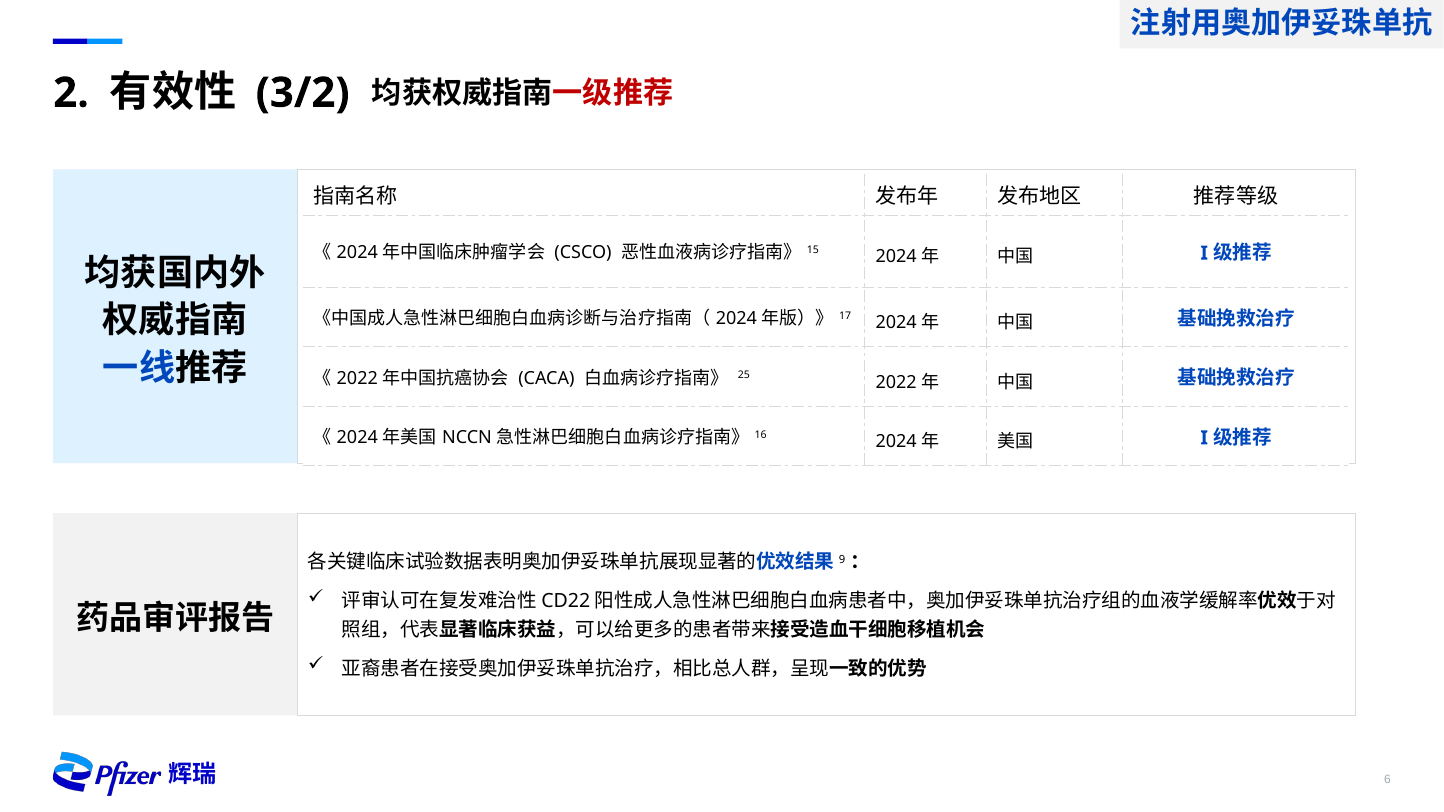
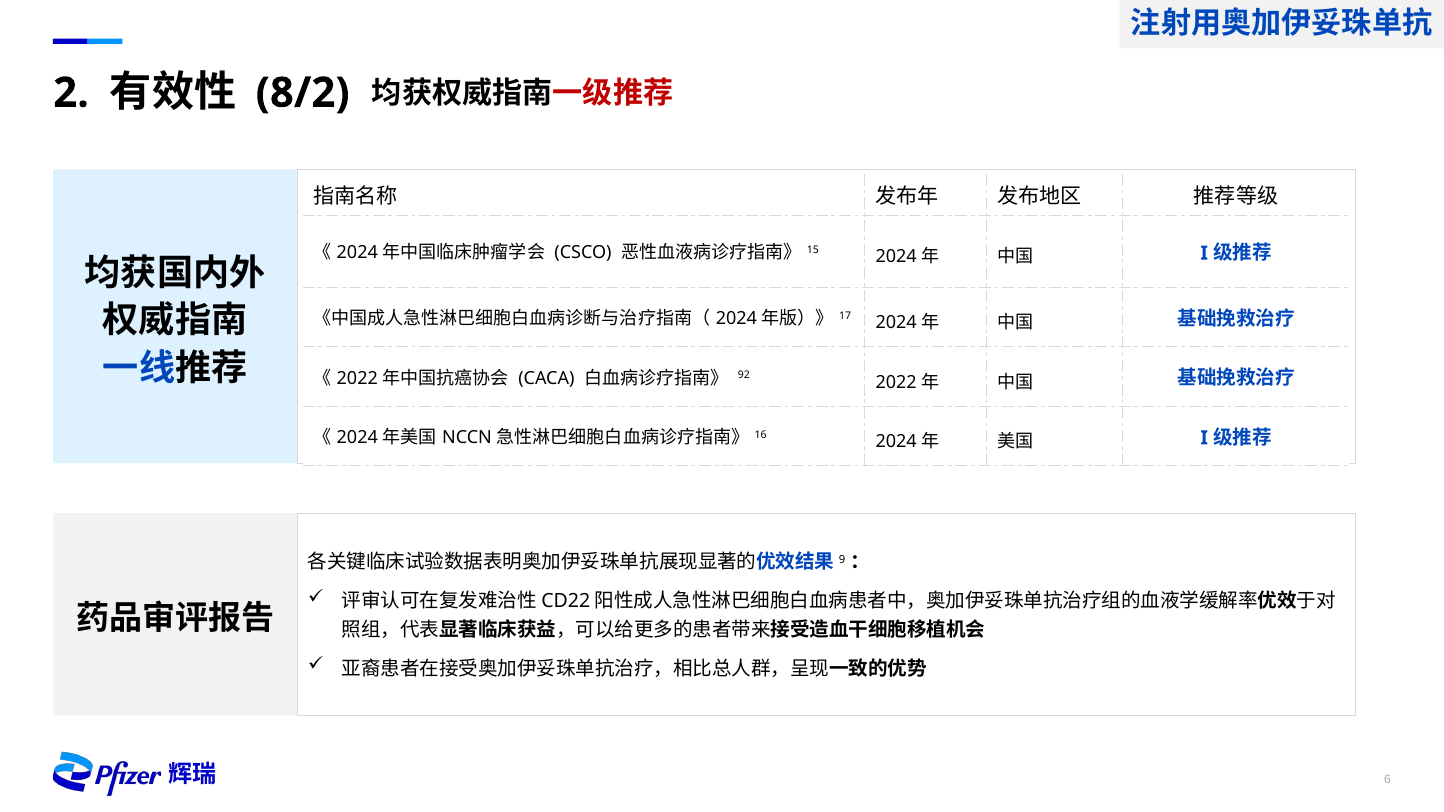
3/2: 3/2 -> 8/2
25: 25 -> 92
